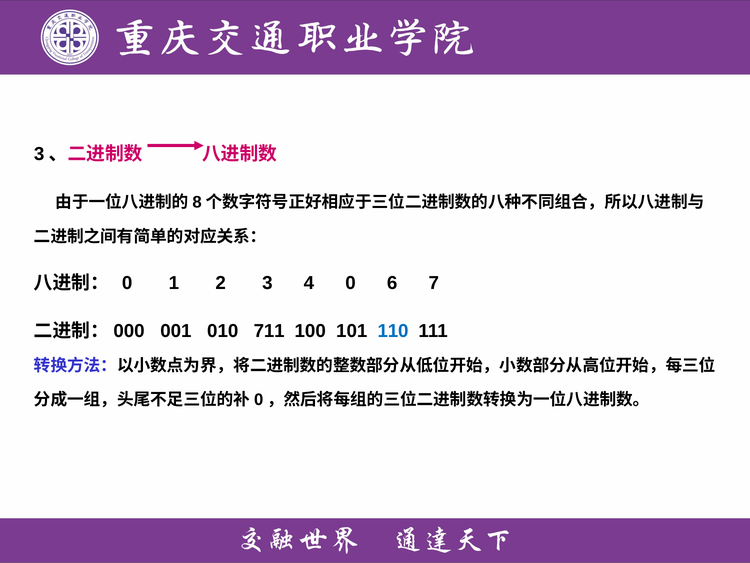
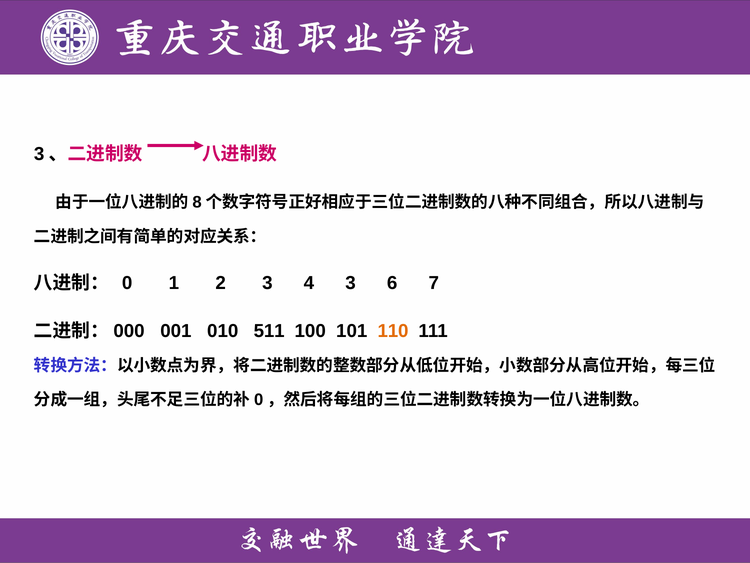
4 0: 0 -> 3
711: 711 -> 511
110 colour: blue -> orange
